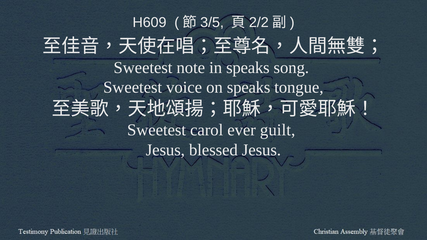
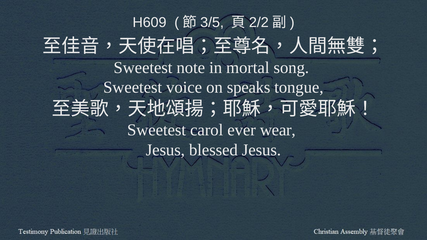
in speaks: speaks -> mortal
guilt: guilt -> wear
